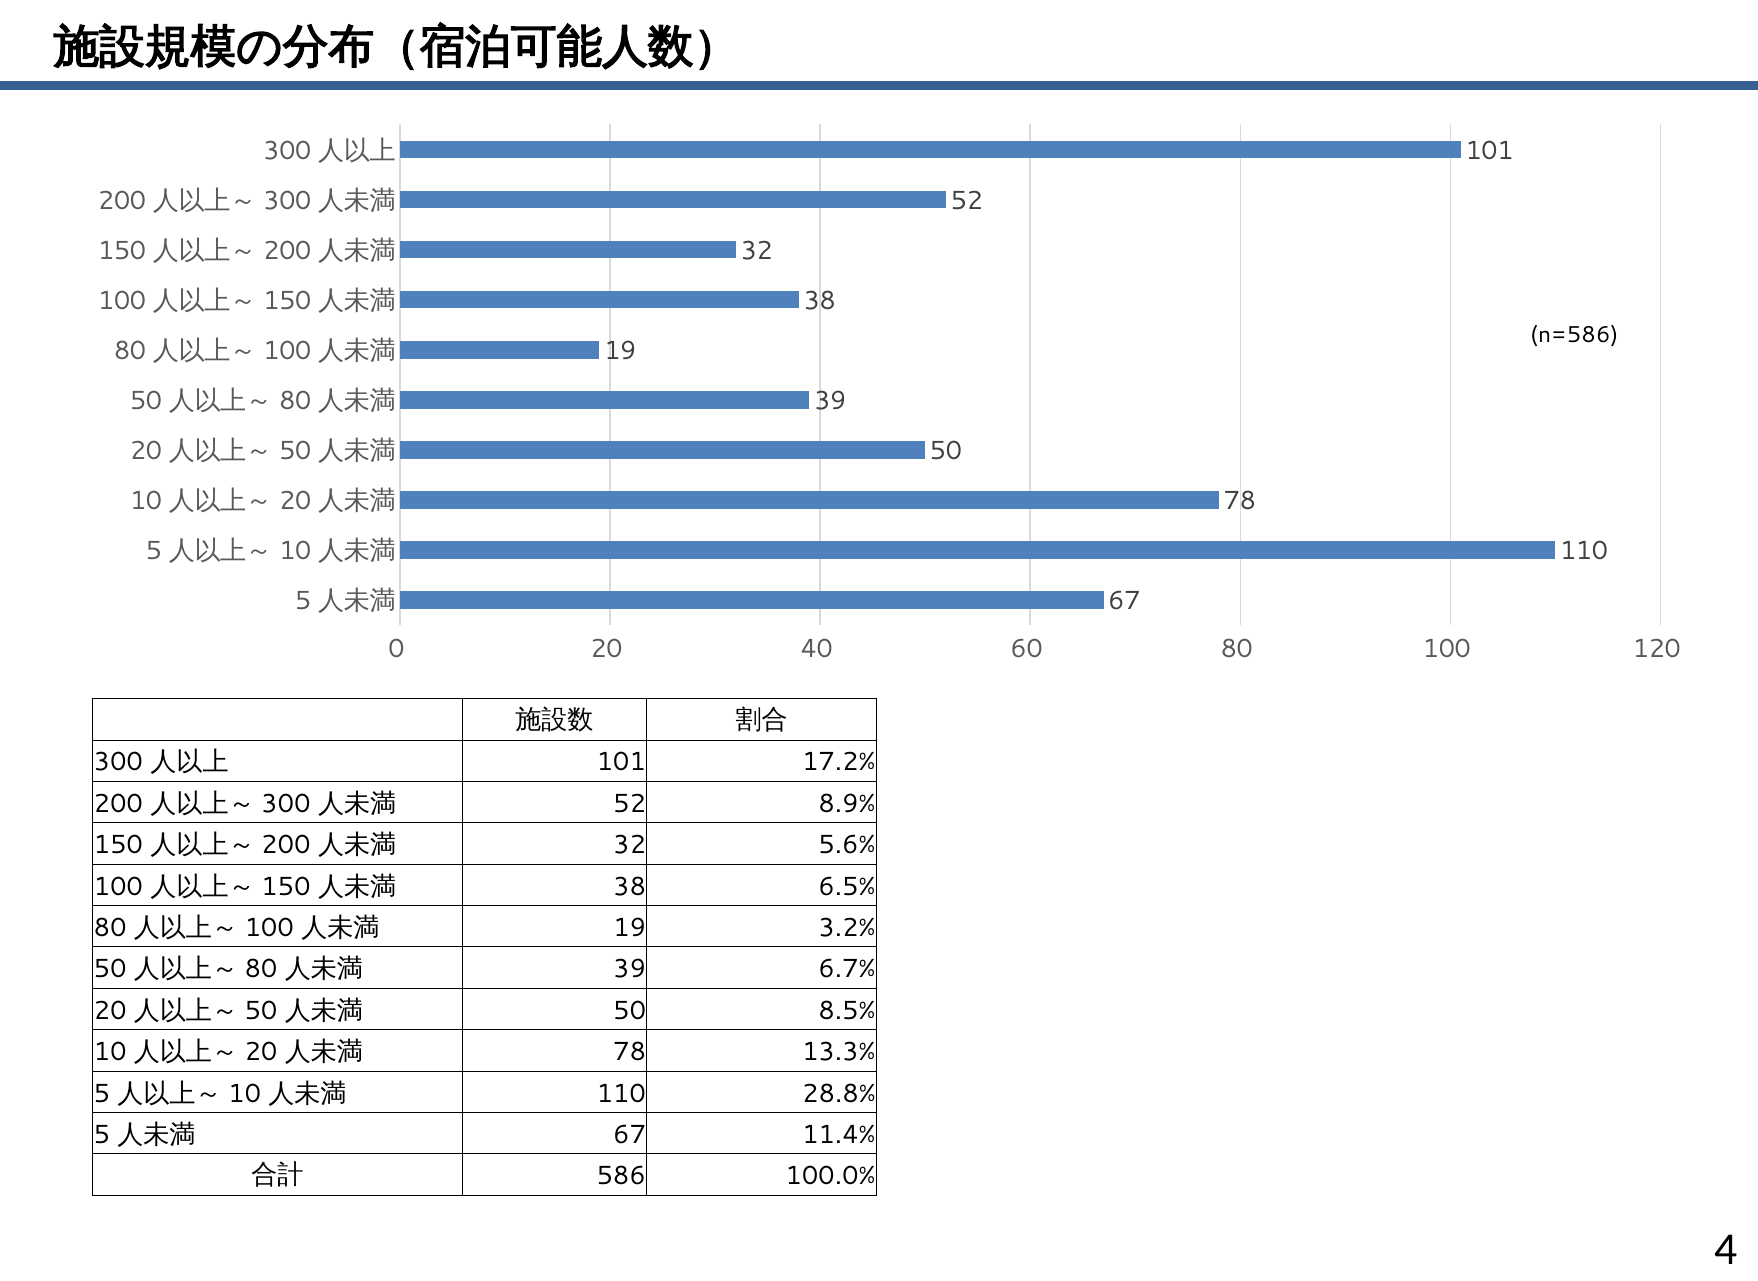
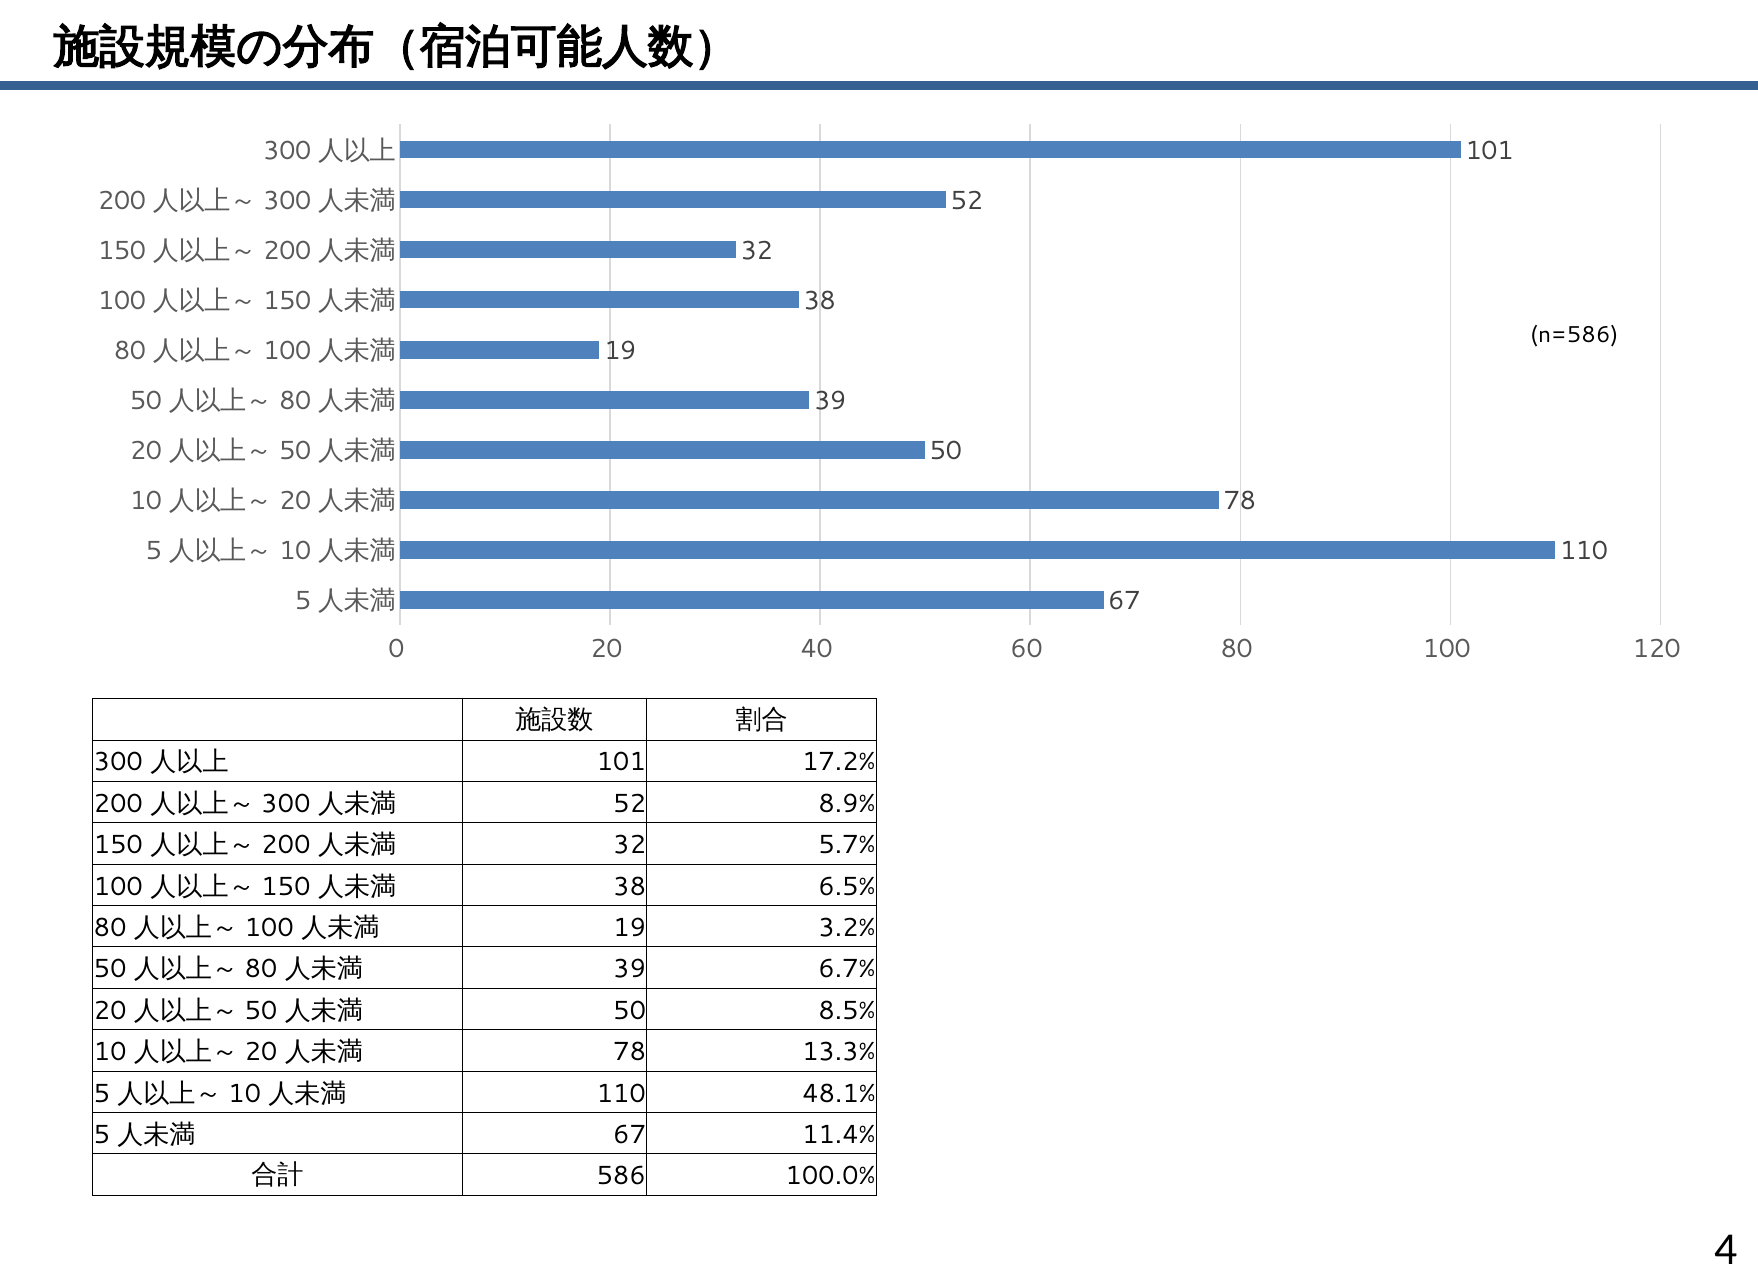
5.6%: 5.6% -> 5.7%
28.8%: 28.8% -> 48.1%
